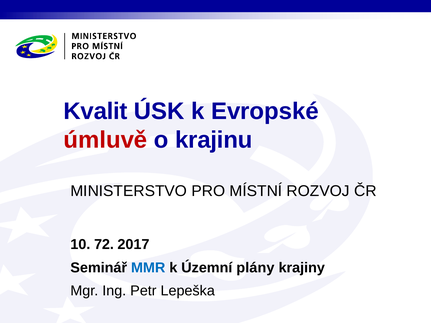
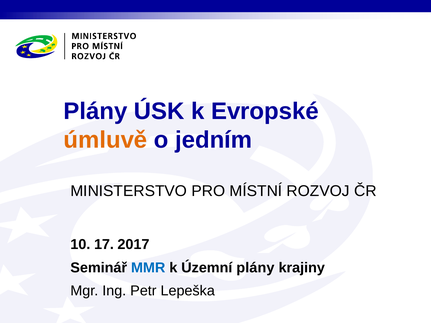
Kvalit at (96, 111): Kvalit -> Plány
úmluvě colour: red -> orange
krajinu: krajinu -> jedním
72: 72 -> 17
